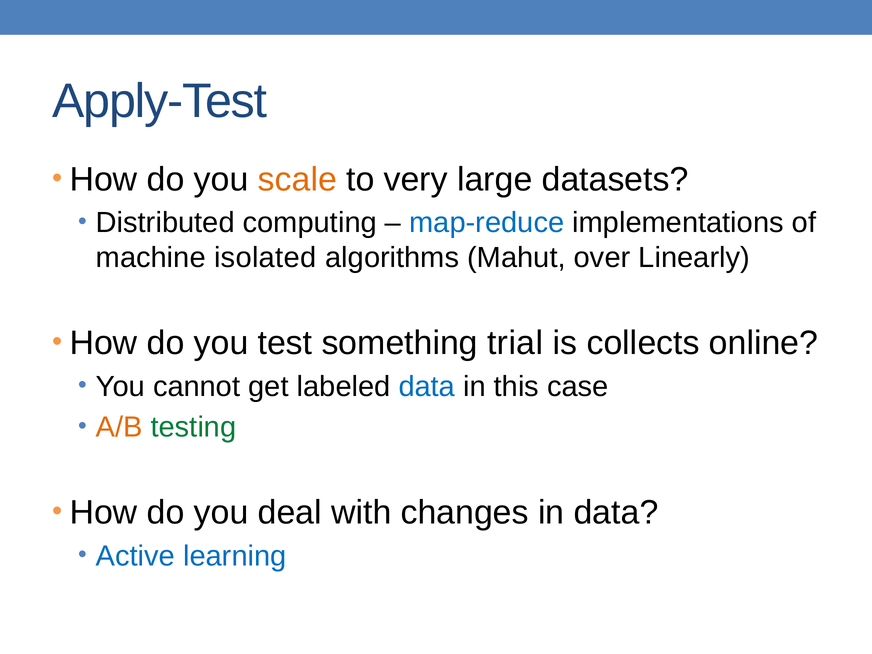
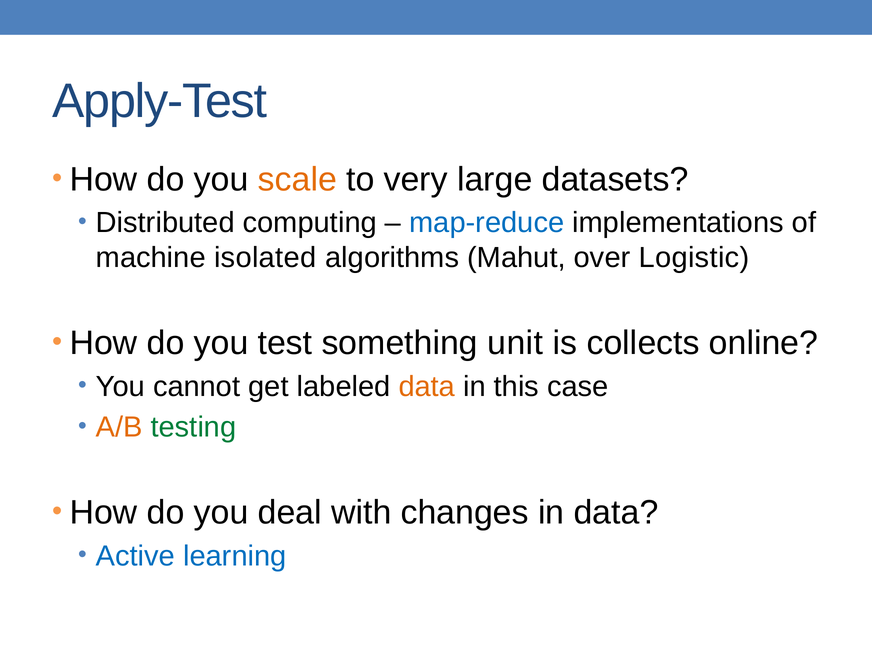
Linearly: Linearly -> Logistic
trial: trial -> unit
data at (427, 387) colour: blue -> orange
